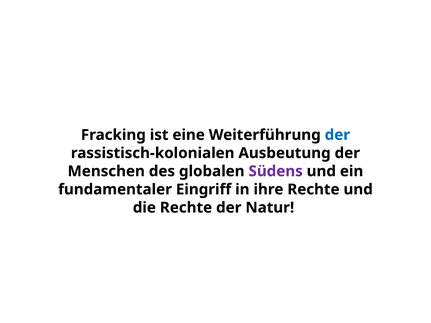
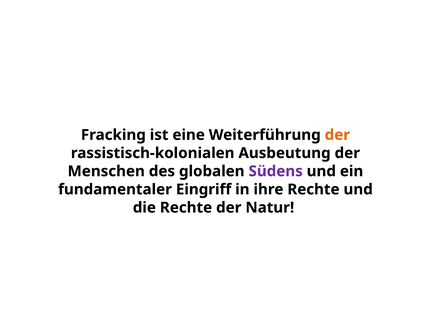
der at (337, 135) colour: blue -> orange
